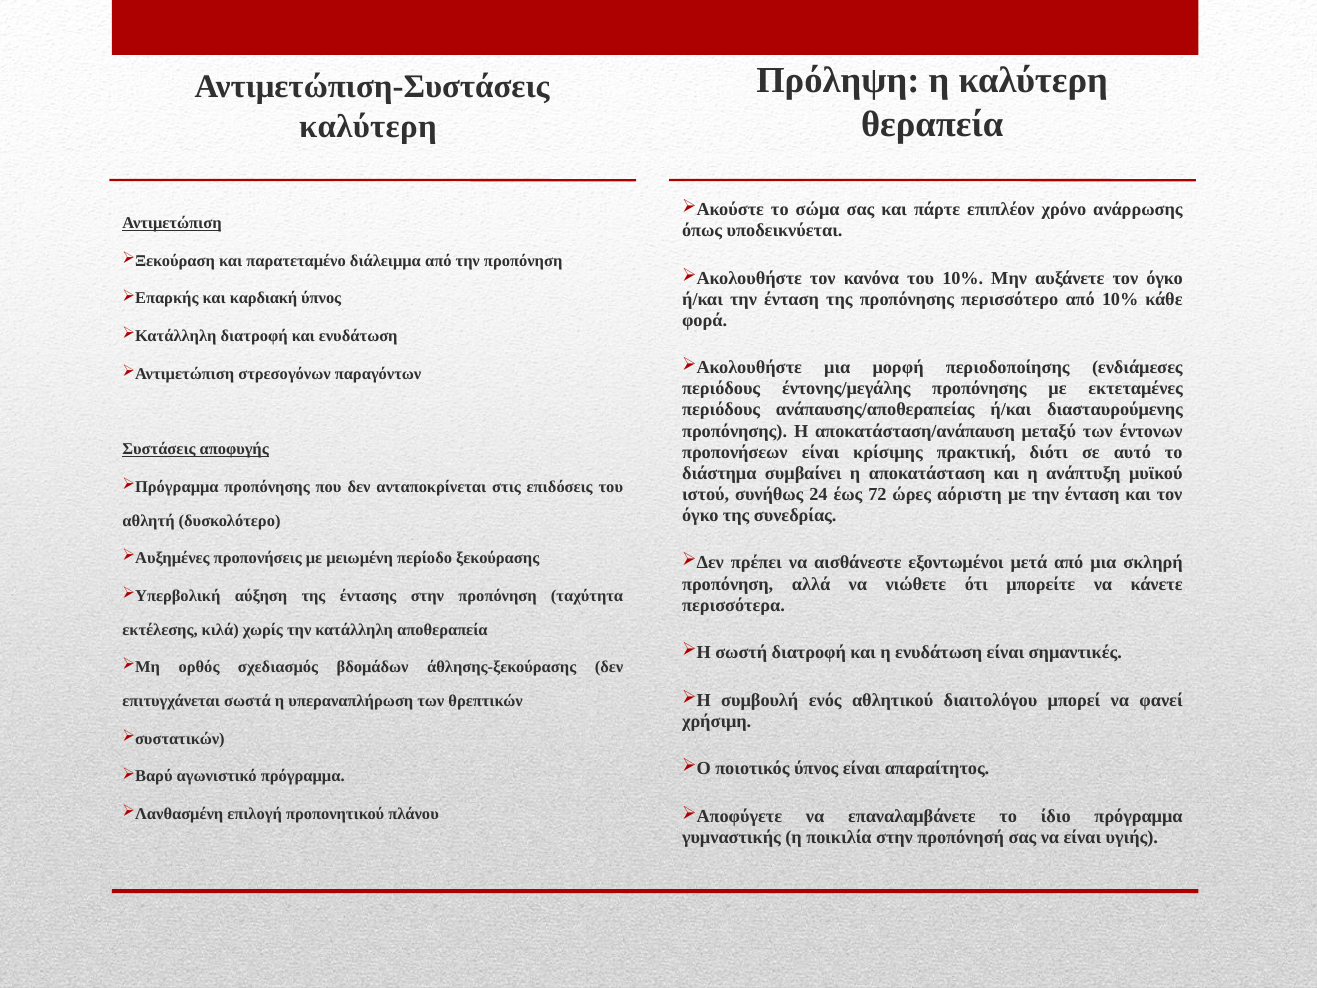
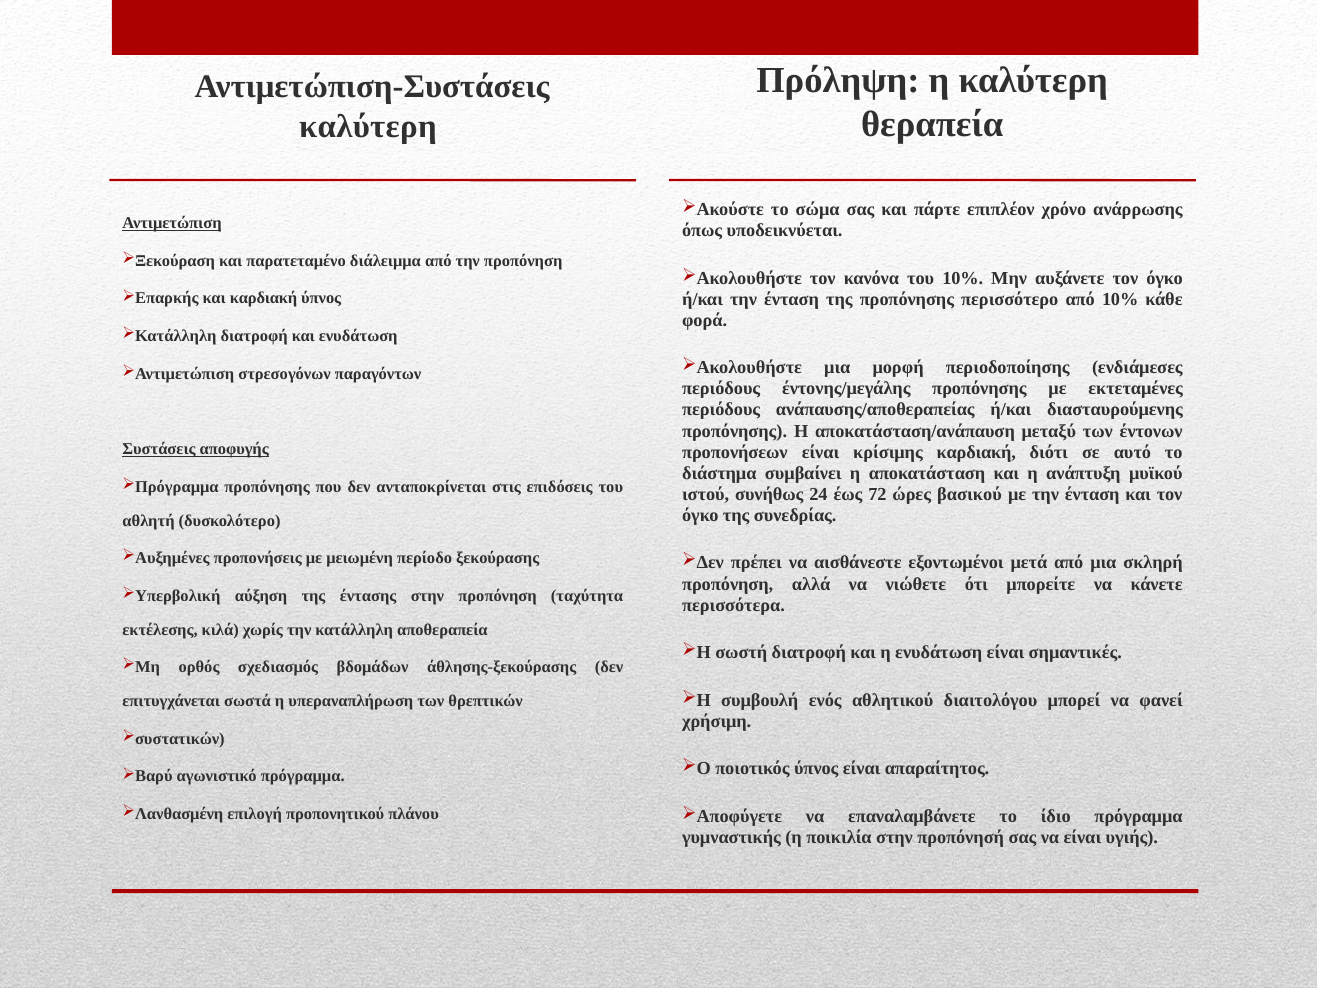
κρίσιμης πρακτική: πρακτική -> καρδιακή
αόριστη: αόριστη -> βασικού
